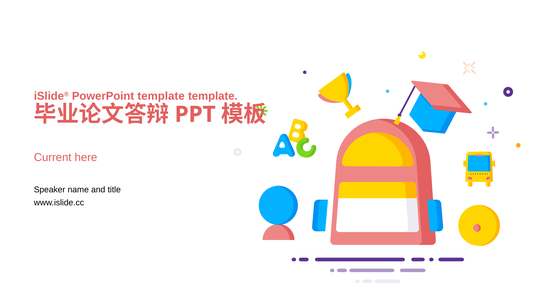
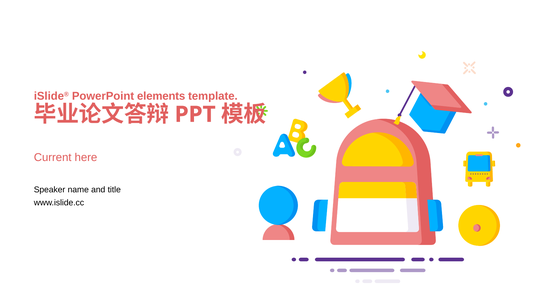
PowerPoint template: template -> elements
